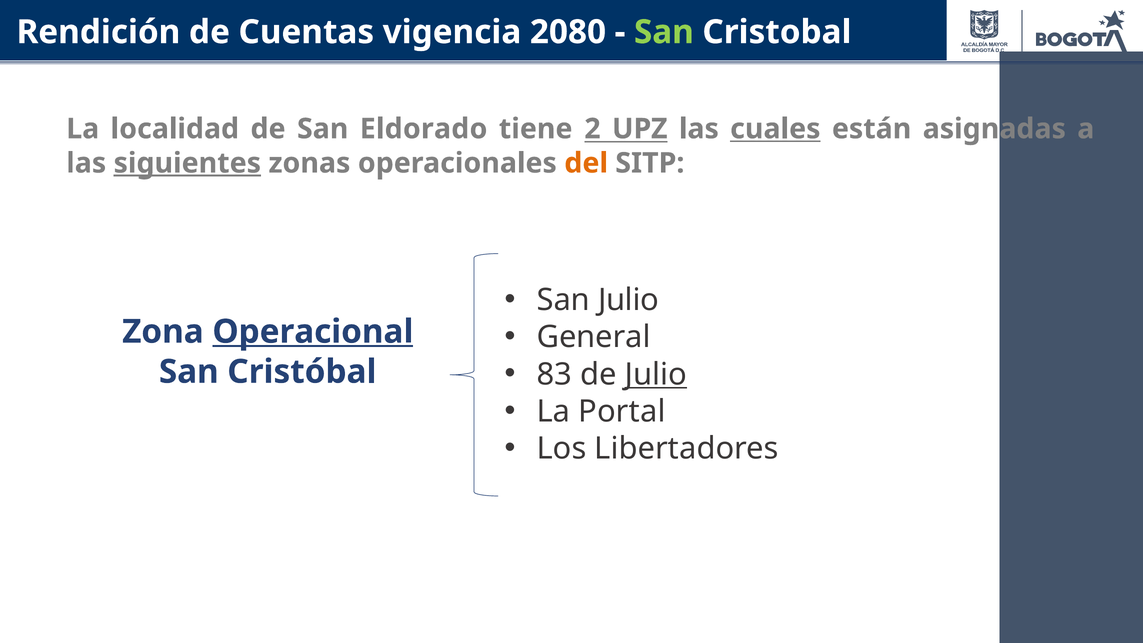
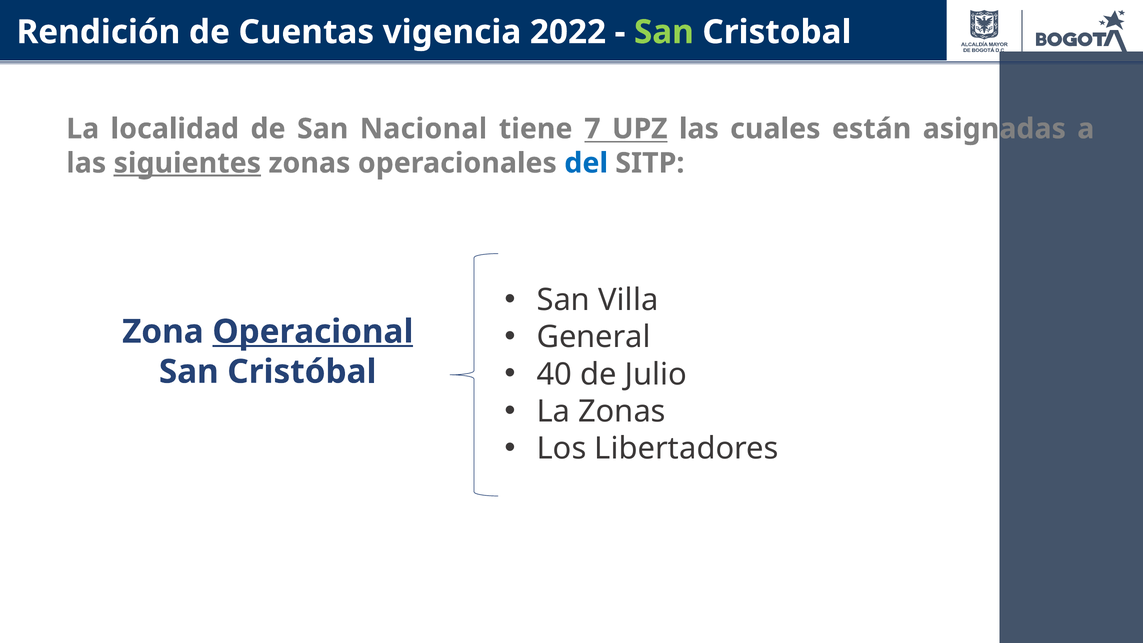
2080: 2080 -> 2022
Eldorado: Eldorado -> Nacional
2: 2 -> 7
cuales underline: present -> none
del colour: orange -> blue
San Julio: Julio -> Villa
83: 83 -> 40
Julio at (656, 374) underline: present -> none
La Portal: Portal -> Zonas
